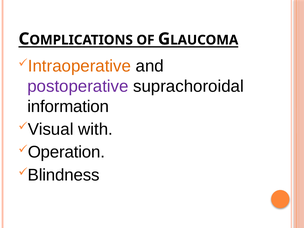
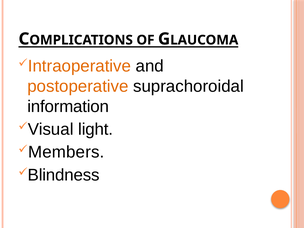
postoperative colour: purple -> orange
with: with -> light
Operation: Operation -> Members
